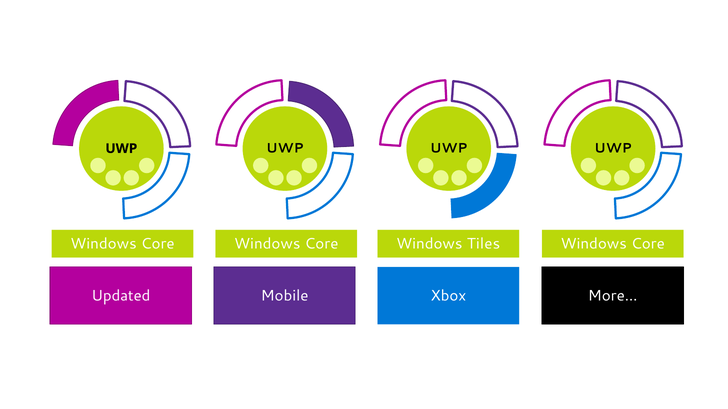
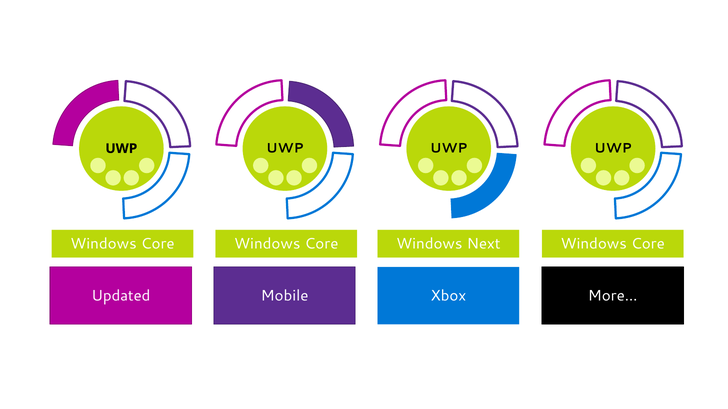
Tiles: Tiles -> Next
